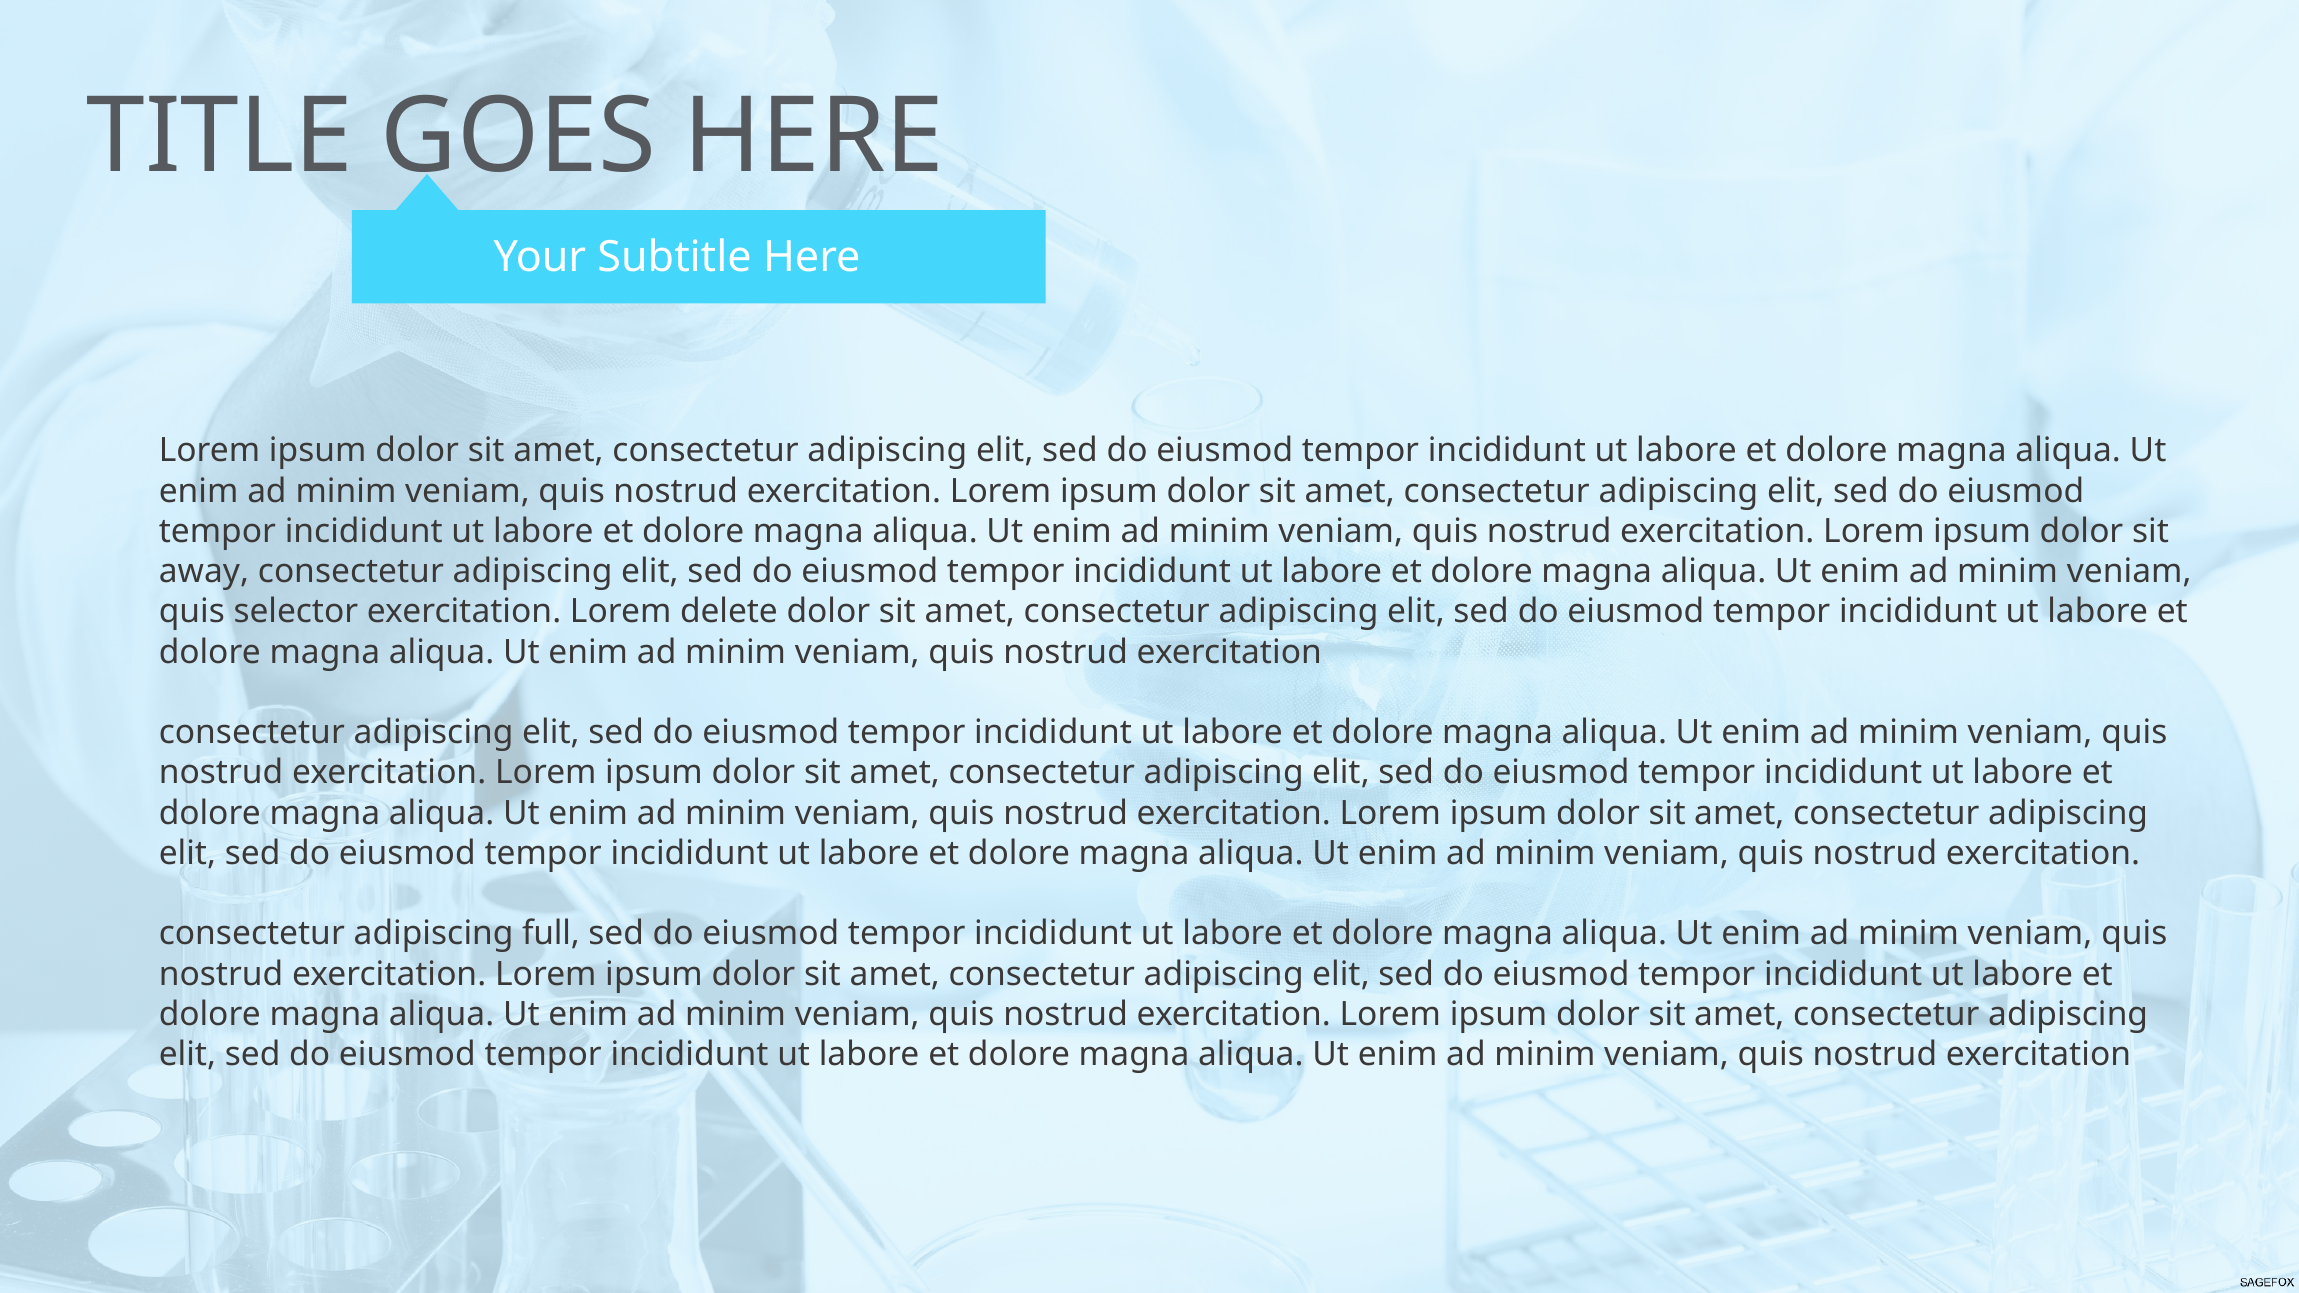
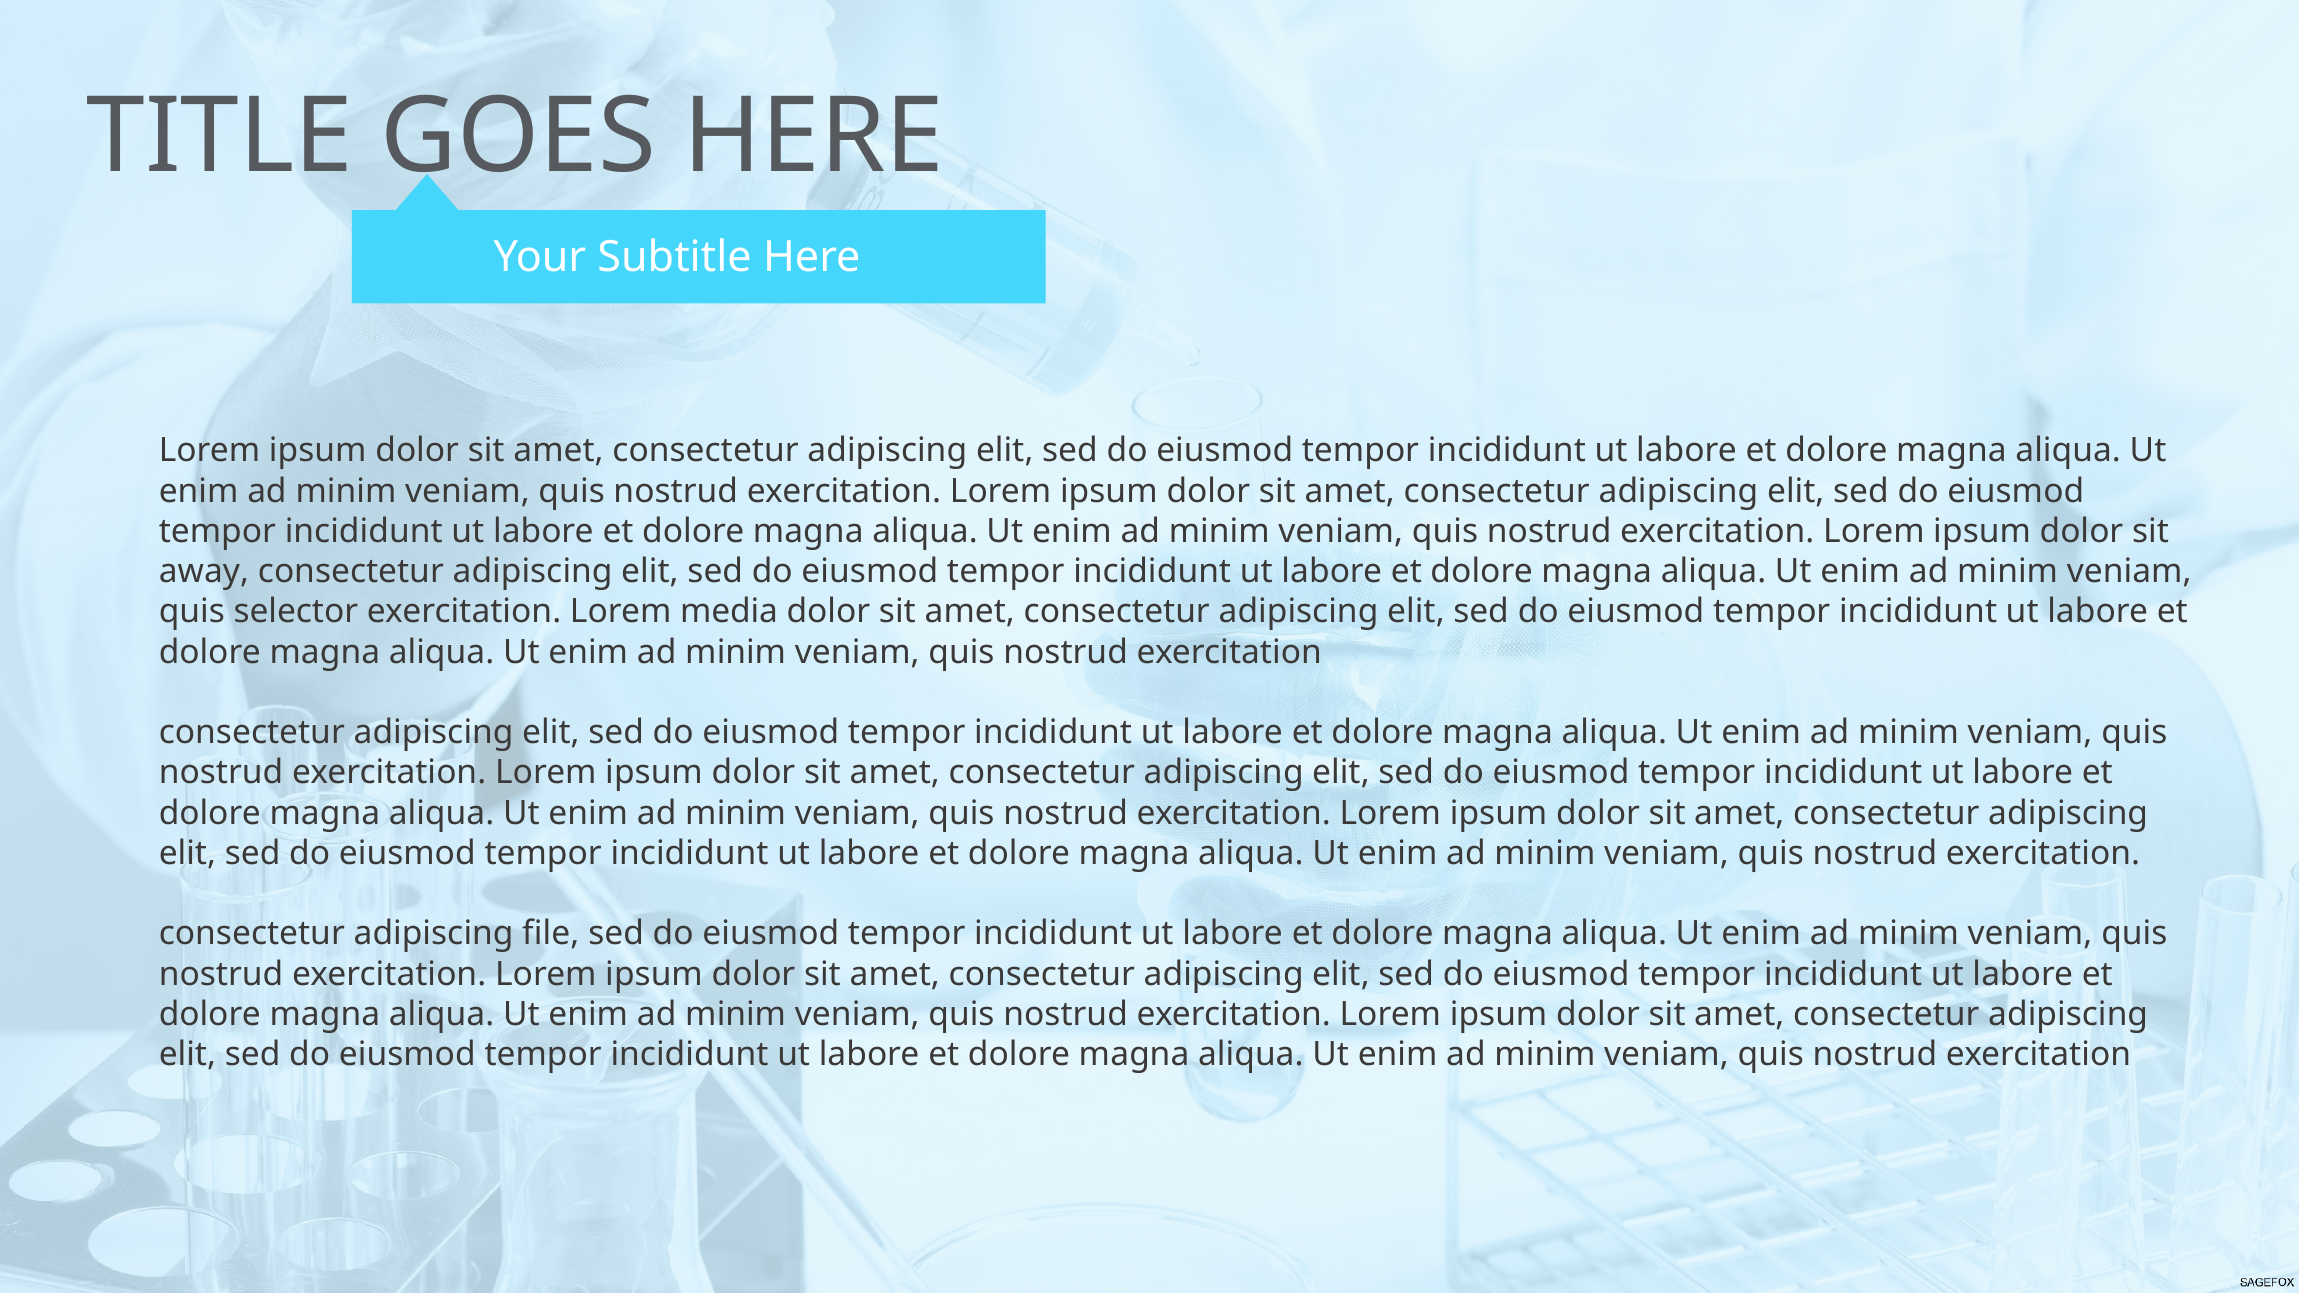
delete: delete -> media
full: full -> file
